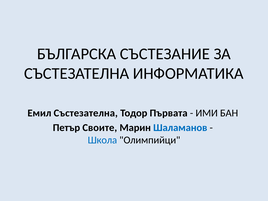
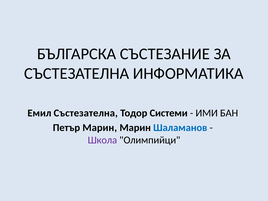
Първата: Първата -> Системи
Петър Своите: Своите -> Марин
Школа colour: blue -> purple
